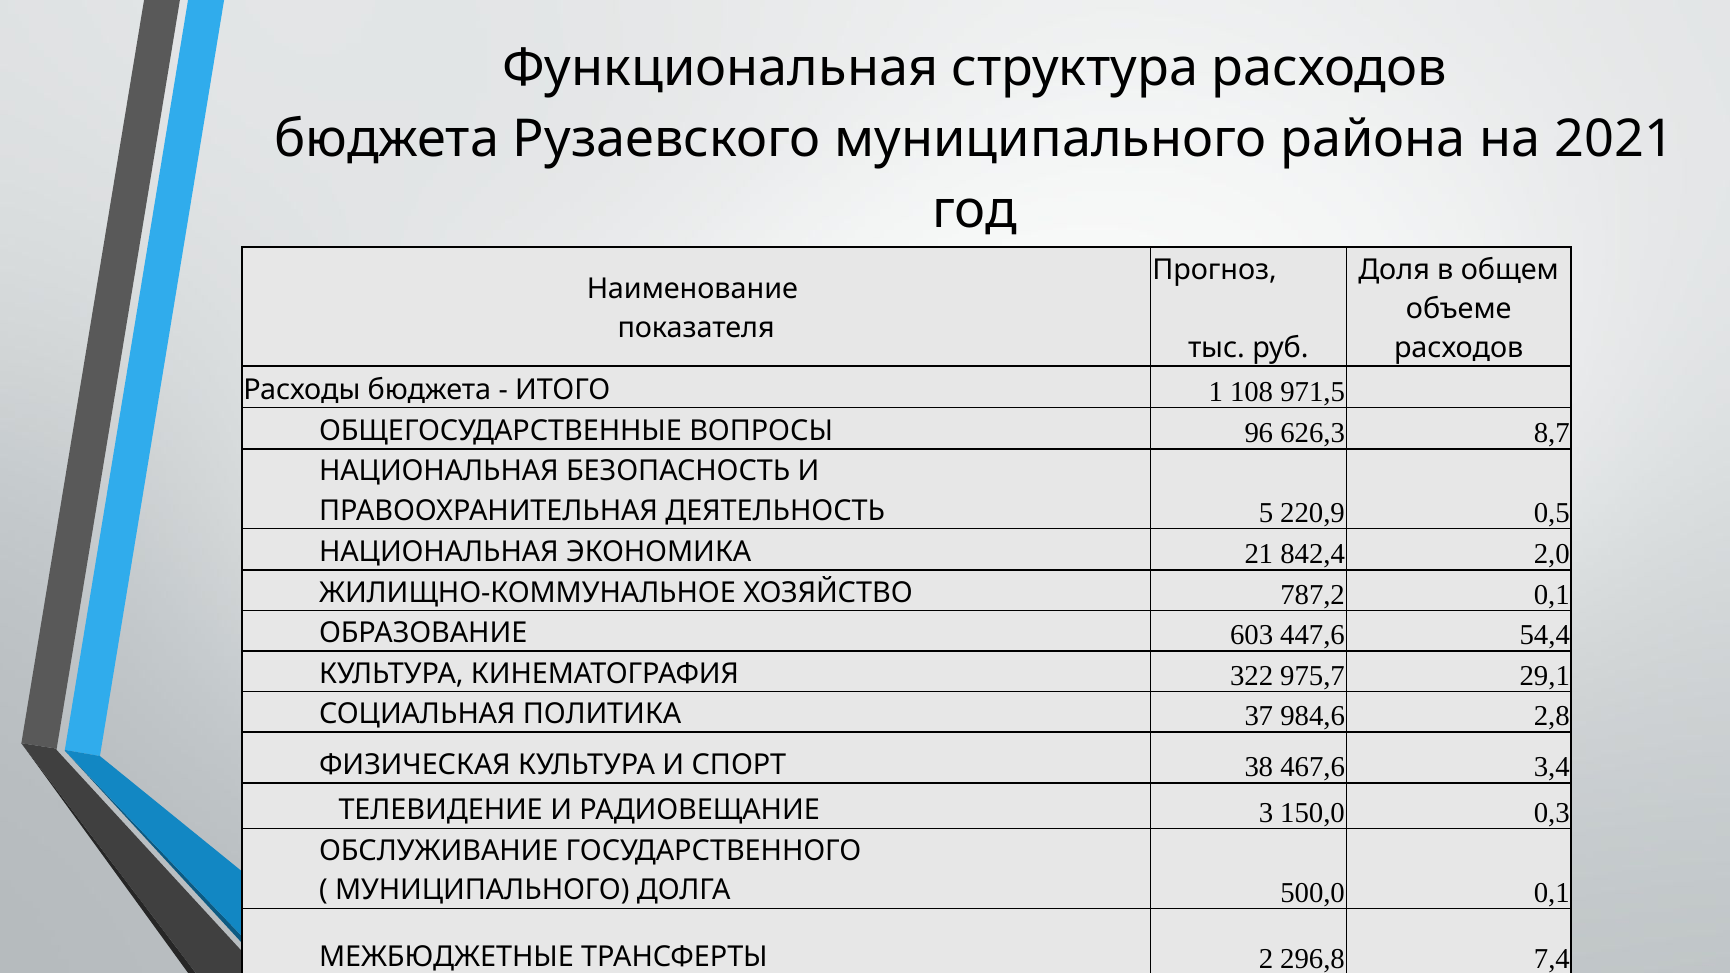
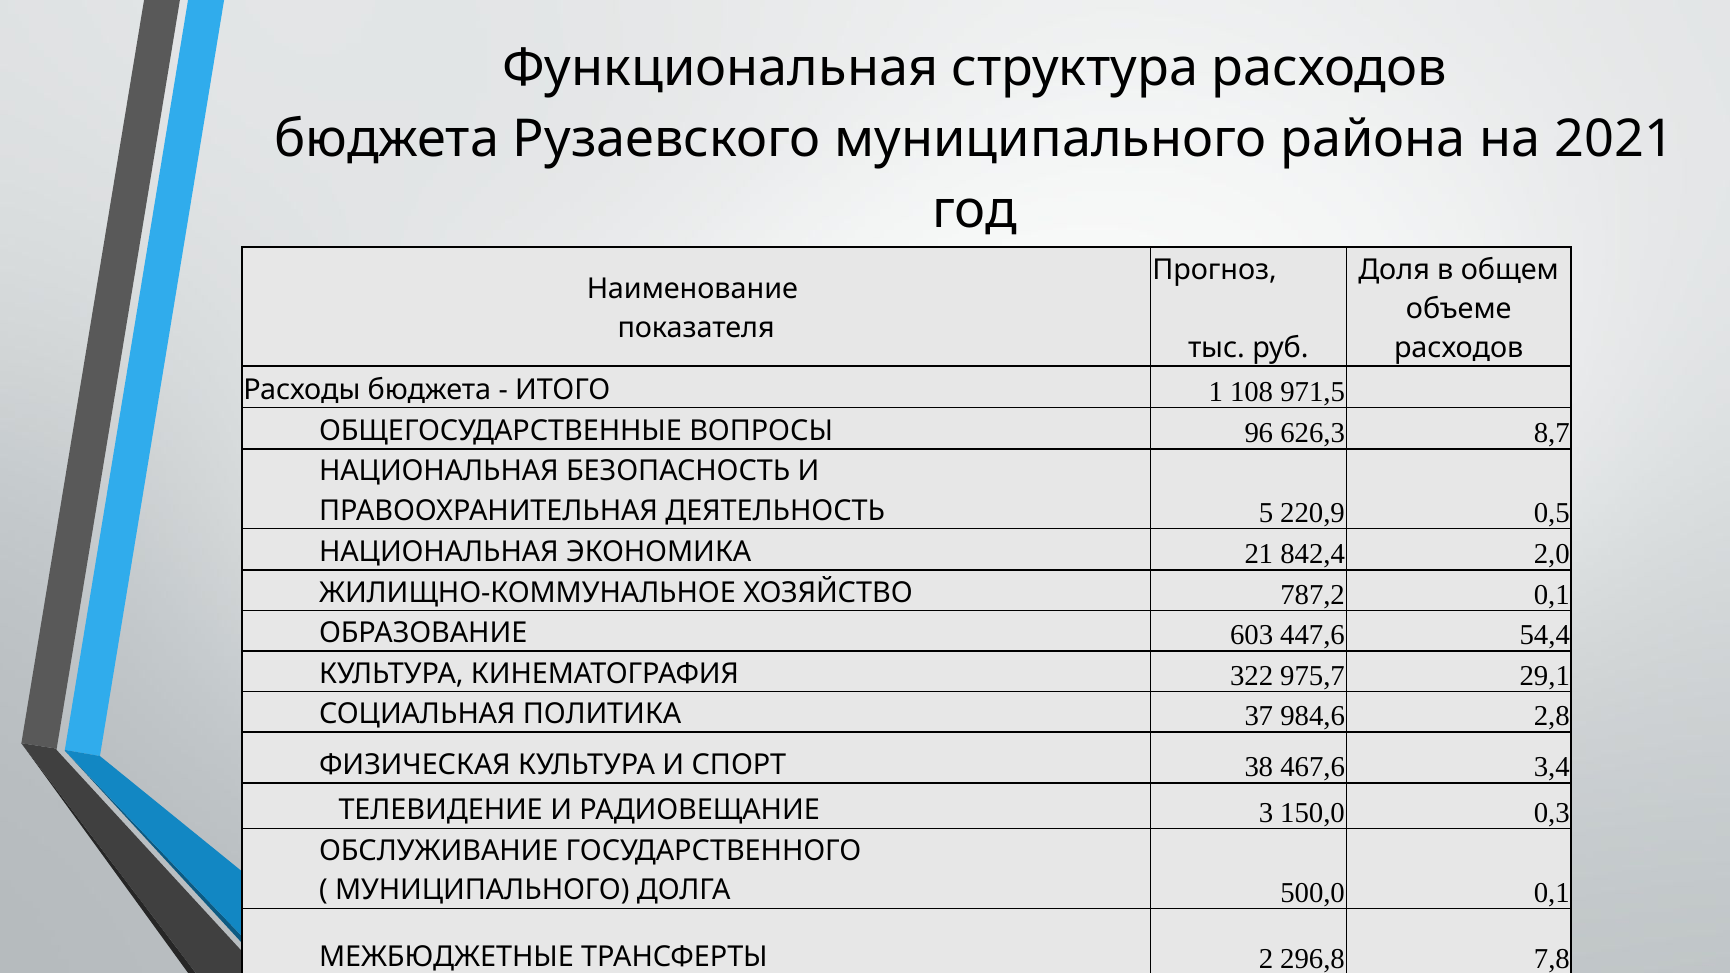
7,4: 7,4 -> 7,8
